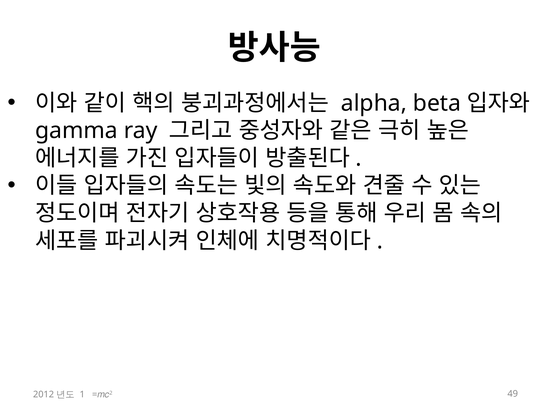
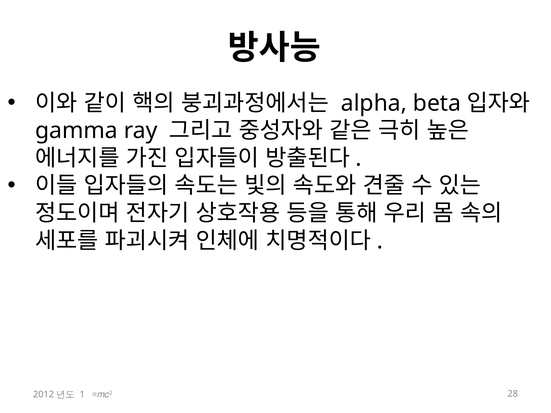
49: 49 -> 28
